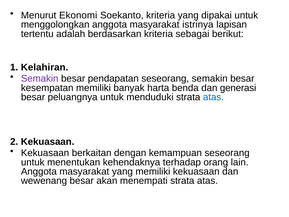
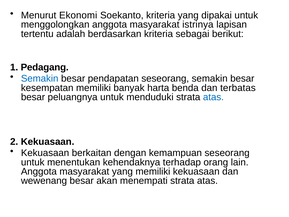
Kelahiran: Kelahiran -> Pedagang
Semakin at (40, 78) colour: purple -> blue
generasi: generasi -> terbatas
